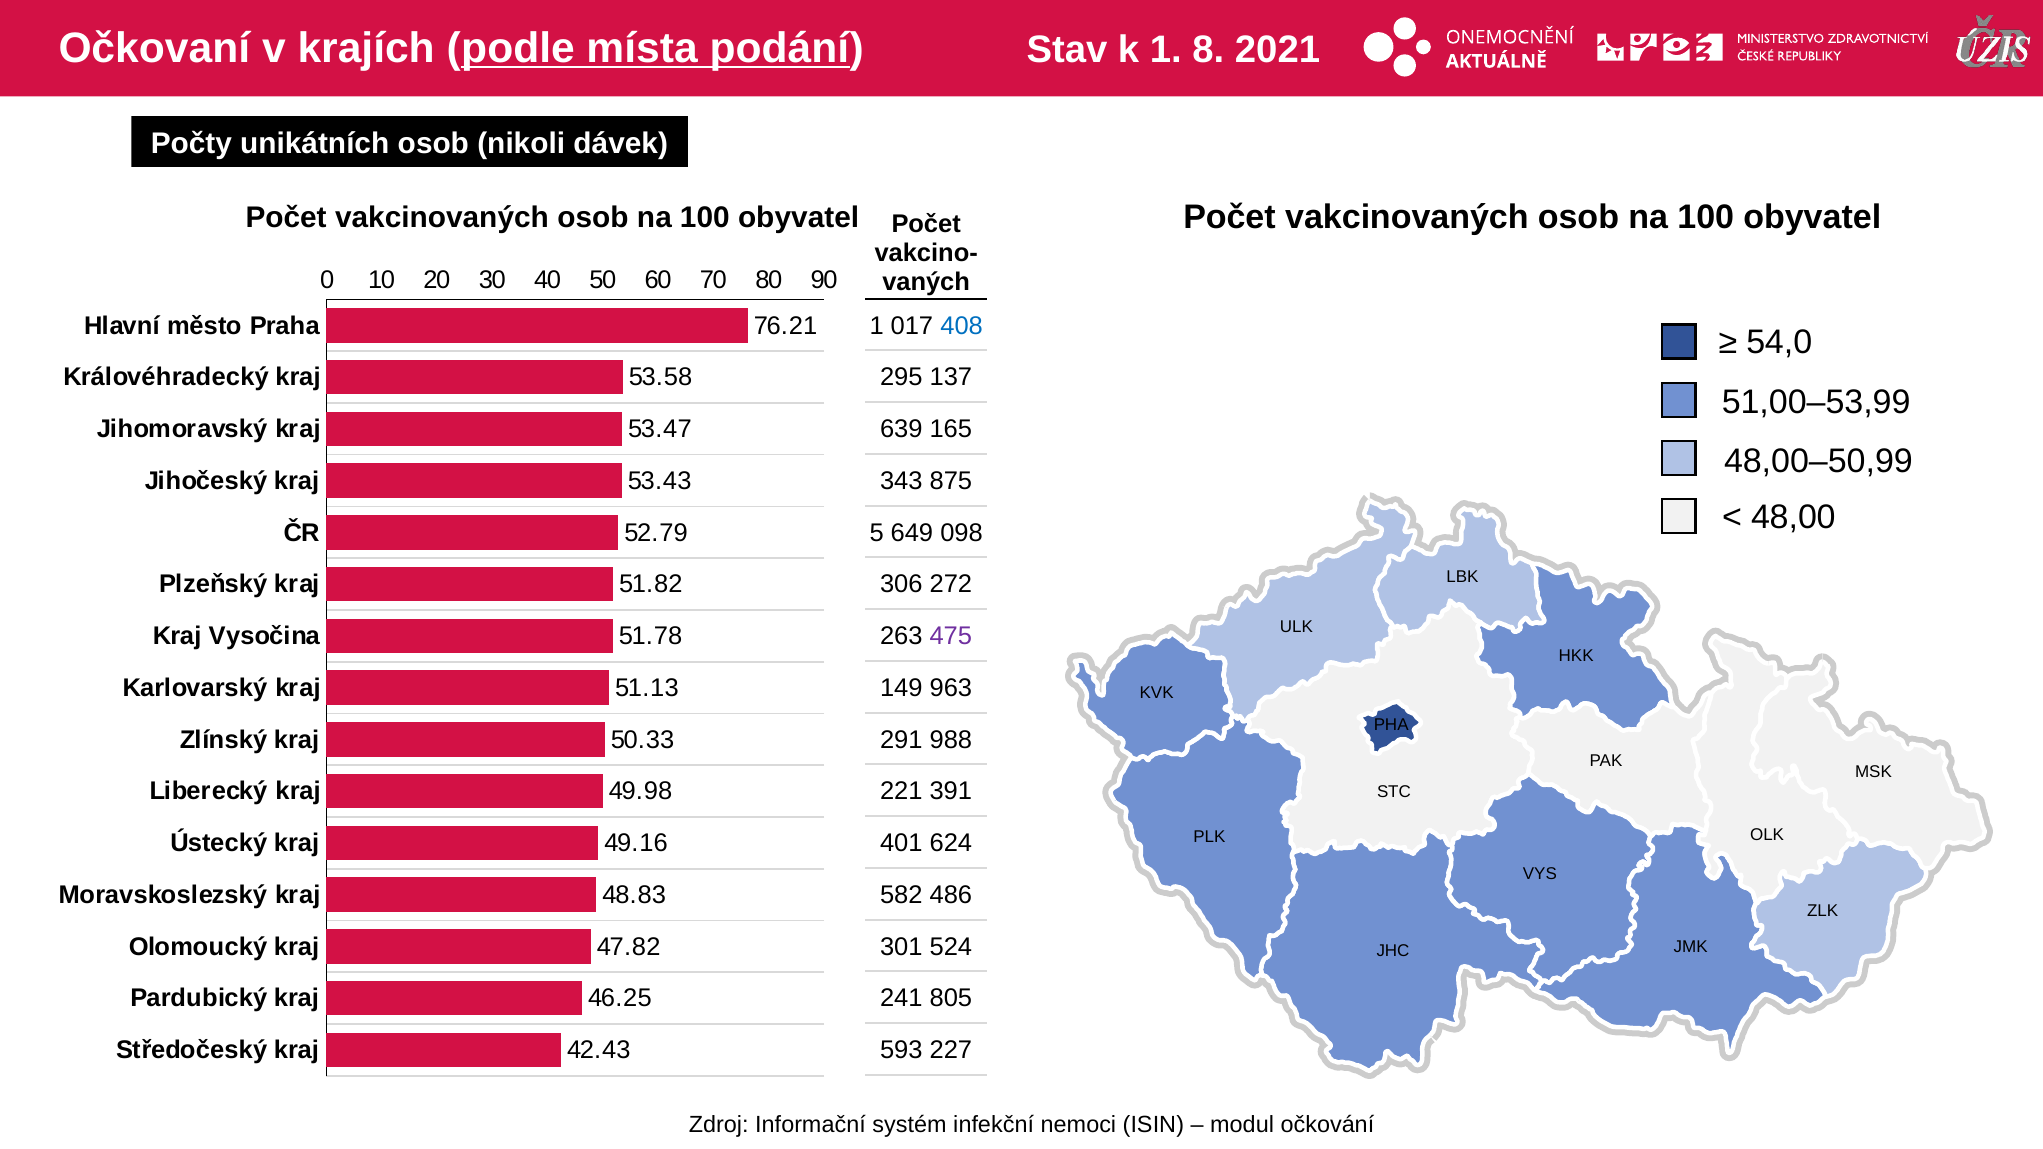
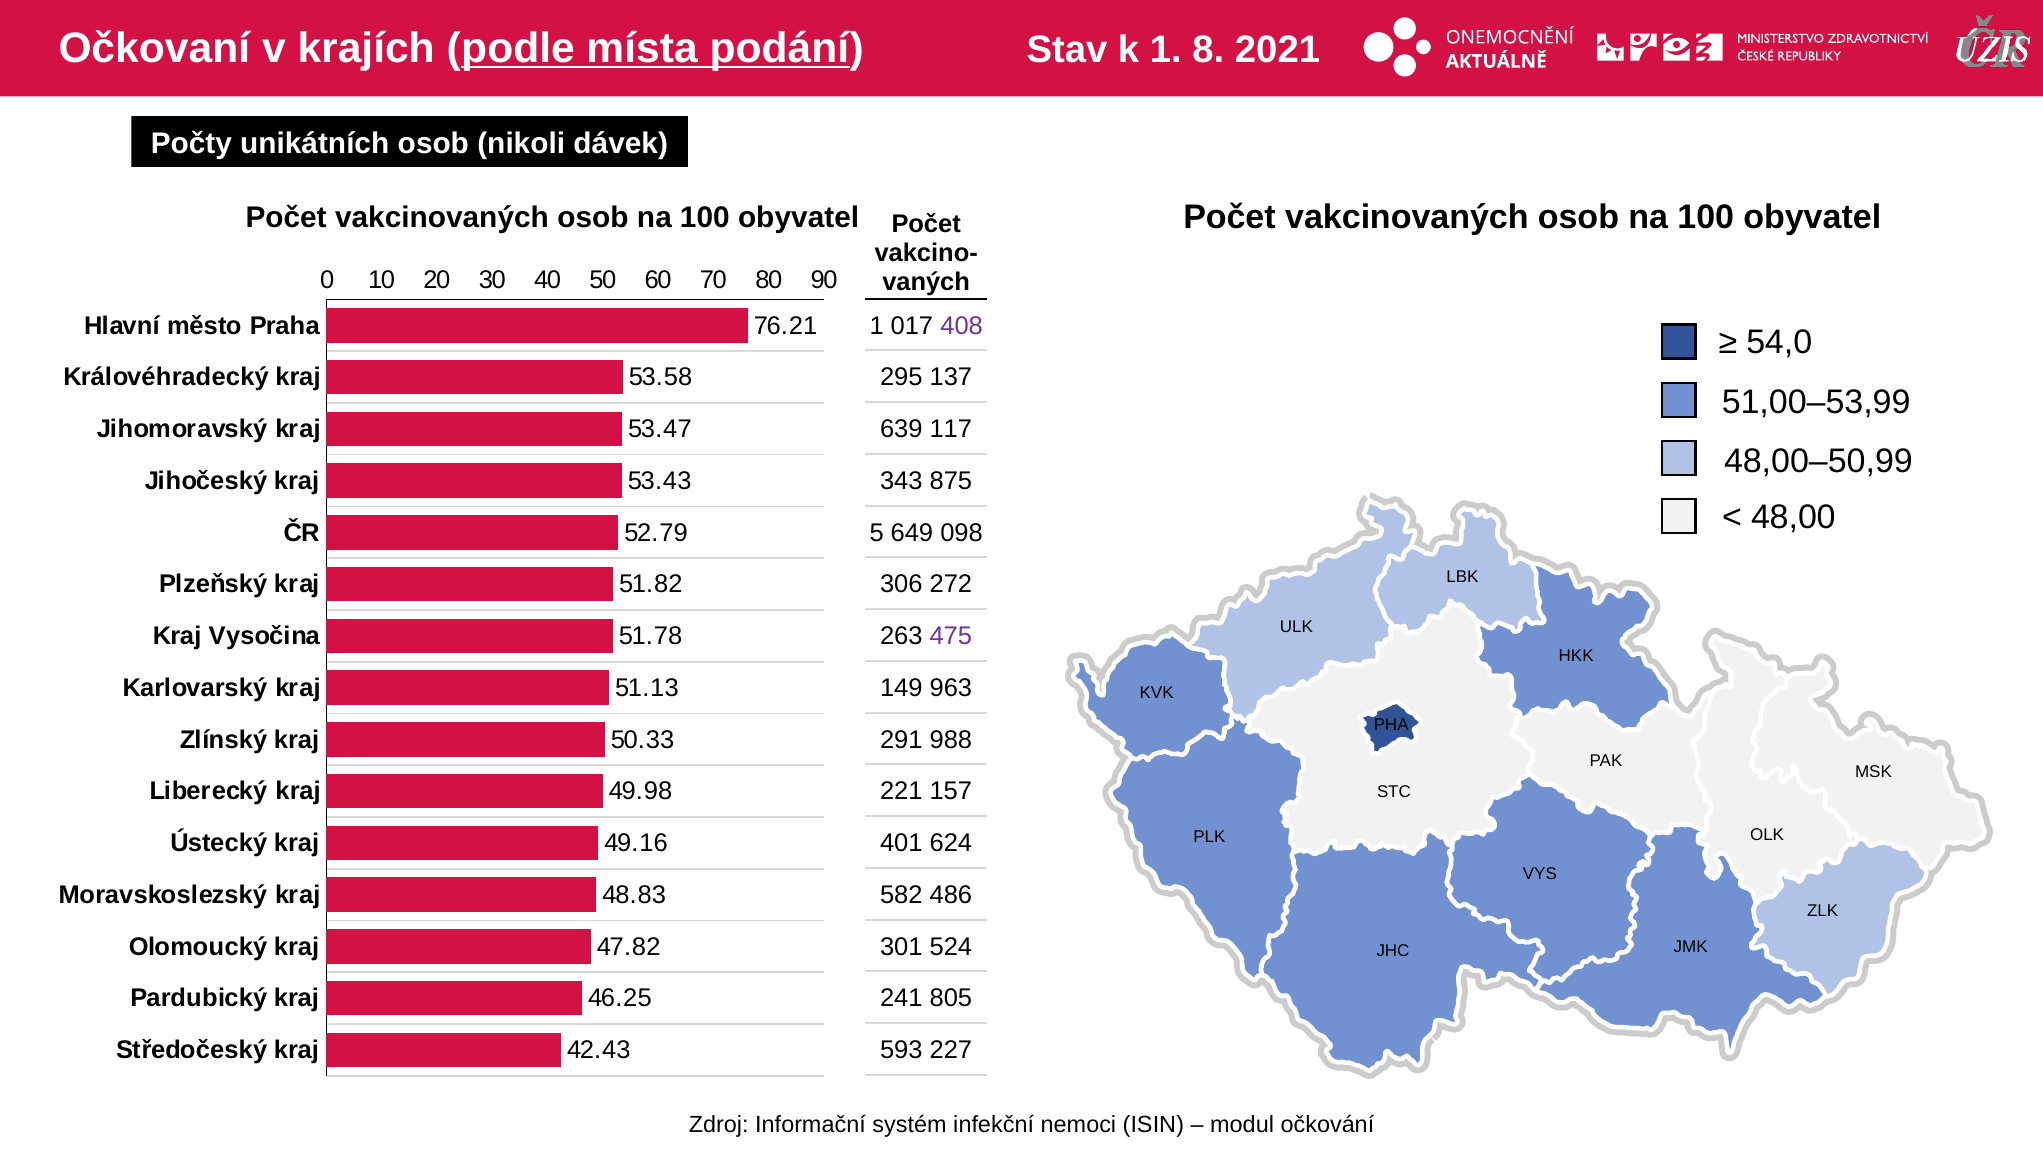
408 colour: blue -> purple
165: 165 -> 117
391: 391 -> 157
